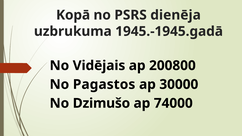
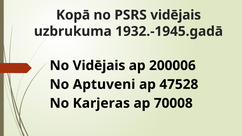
PSRS dienēja: dienēja -> vidējais
1945.-1945.gadā: 1945.-1945.gadā -> 1932.-1945.gadā
200800: 200800 -> 200006
Pagastos: Pagastos -> Aptuveni
30000: 30000 -> 47528
Dzimušo: Dzimušo -> Karjeras
74000: 74000 -> 70008
